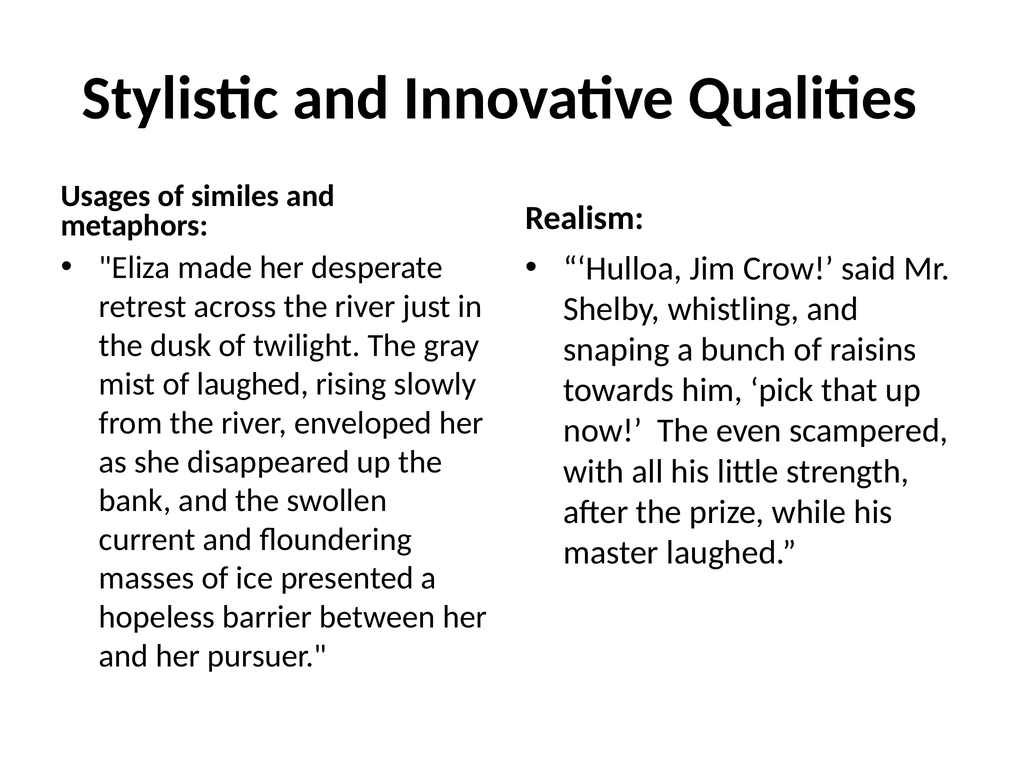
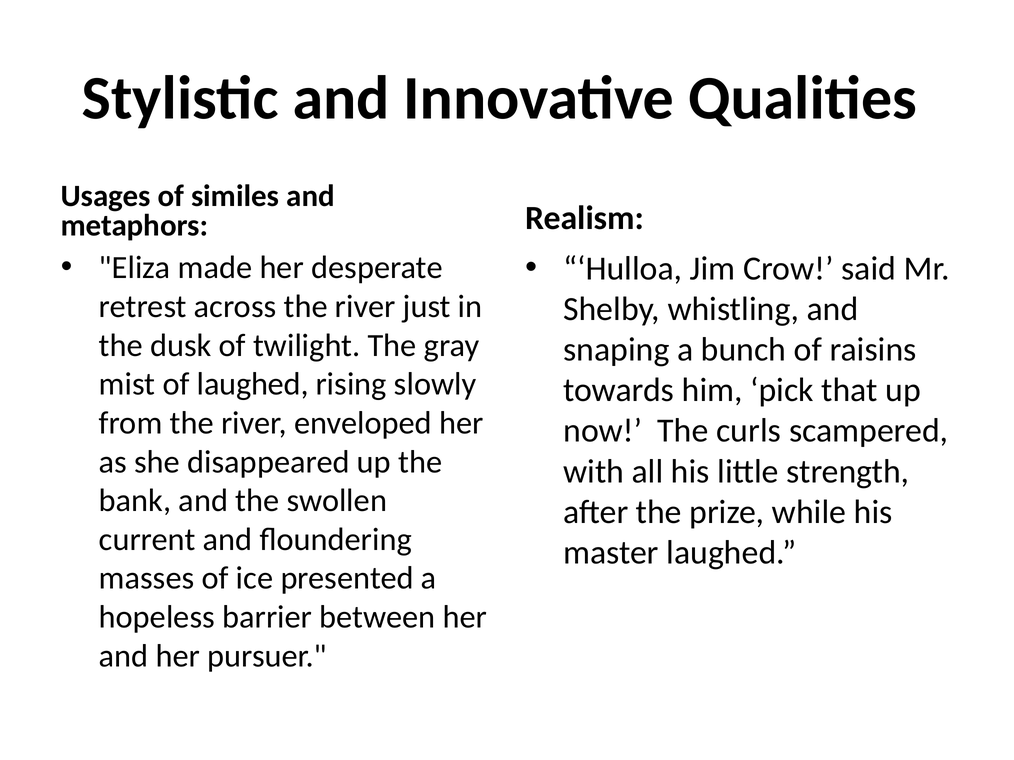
even: even -> curls
